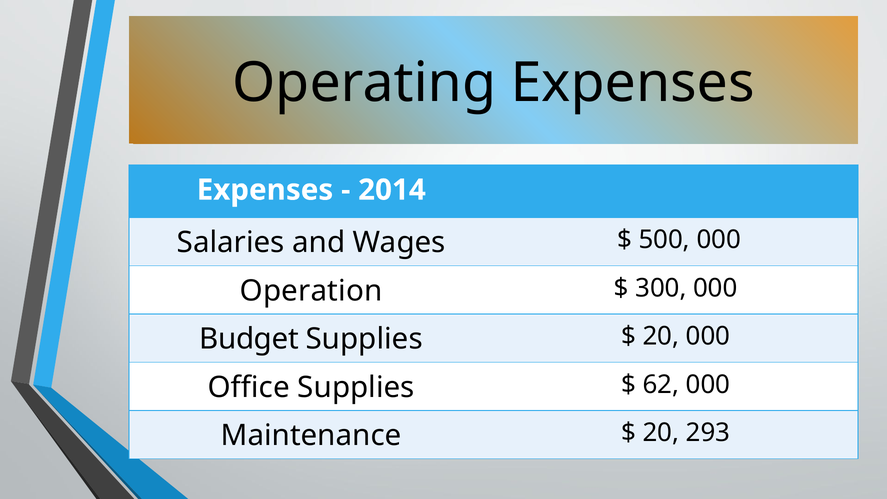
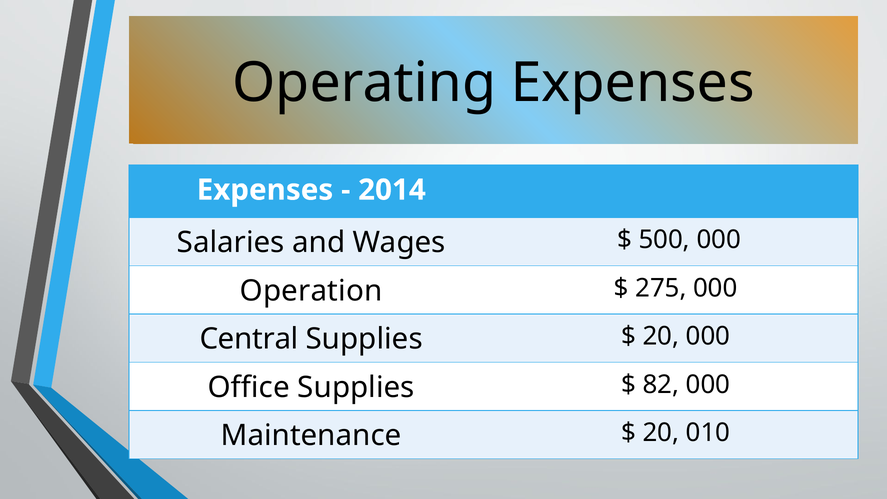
300: 300 -> 275
Budget: Budget -> Central
62: 62 -> 82
293: 293 -> 010
